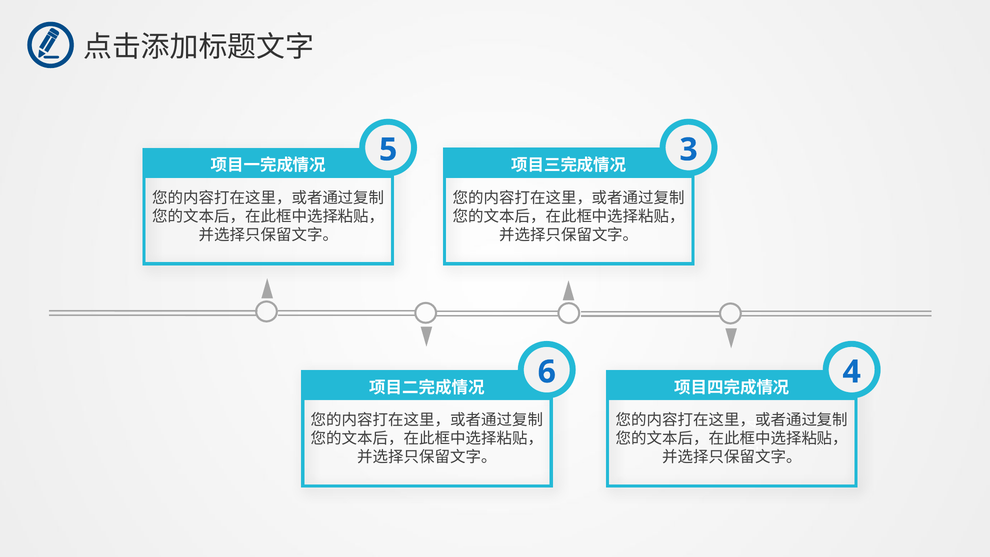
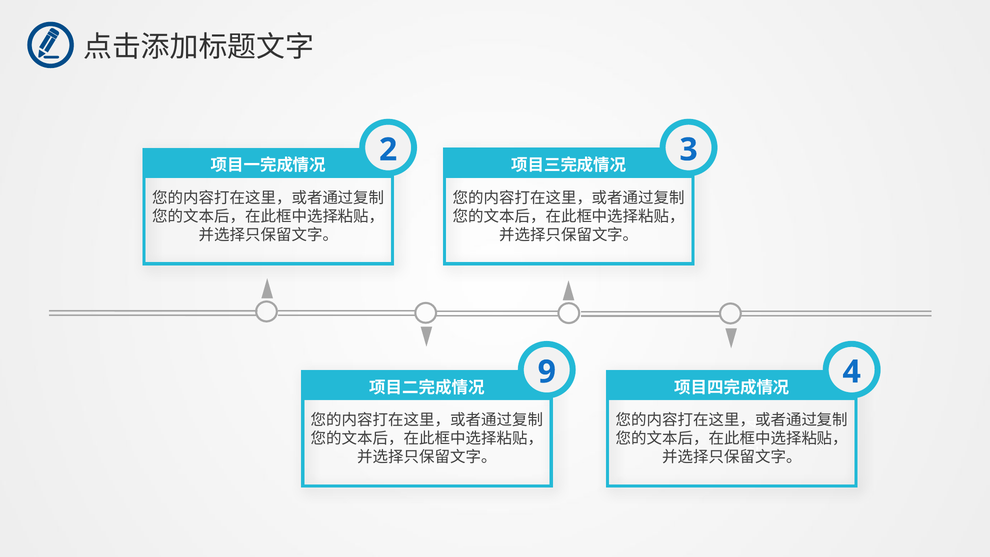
5 at (388, 150): 5 -> 2
6: 6 -> 9
